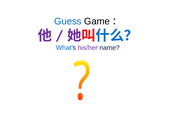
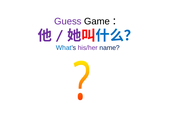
Guess colour: blue -> purple
